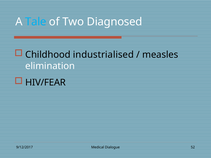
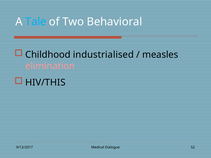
Diagnosed: Diagnosed -> Behavioral
elimination colour: white -> pink
HIV/FEAR: HIV/FEAR -> HIV/THIS
